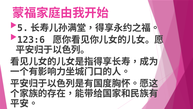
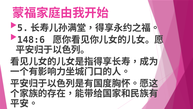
123:6: 123:6 -> 148:6
